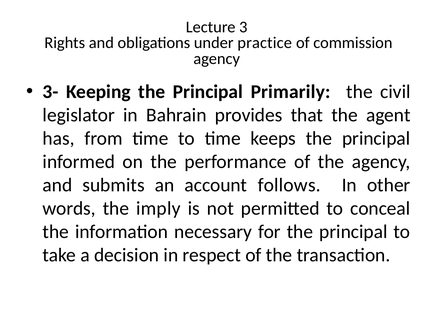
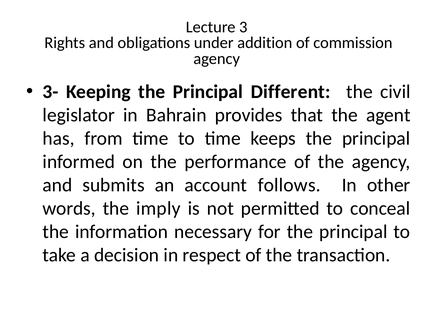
practice: practice -> addition
Primarily: Primarily -> Different
